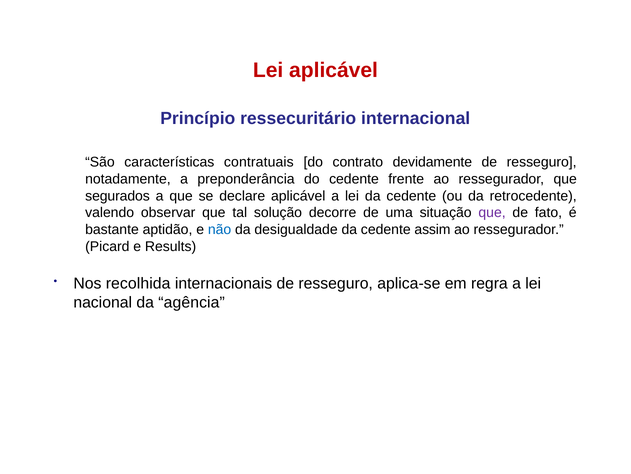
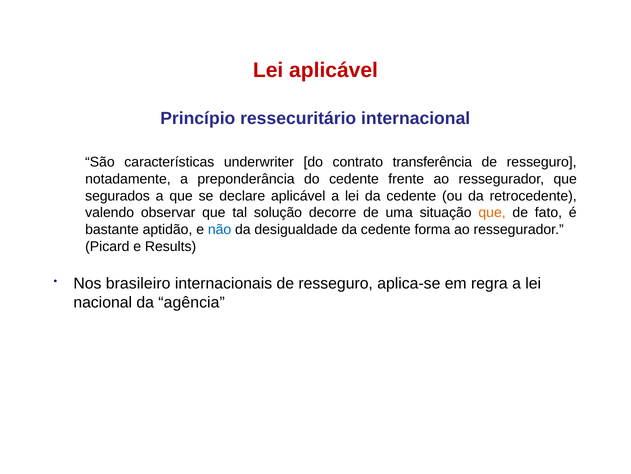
contratuais: contratuais -> underwriter
devidamente: devidamente -> transferência
que at (492, 212) colour: purple -> orange
assim: assim -> forma
recolhida: recolhida -> brasileiro
